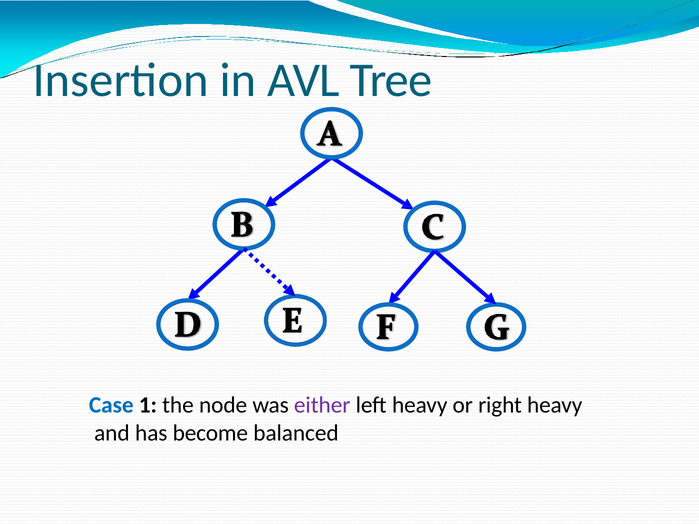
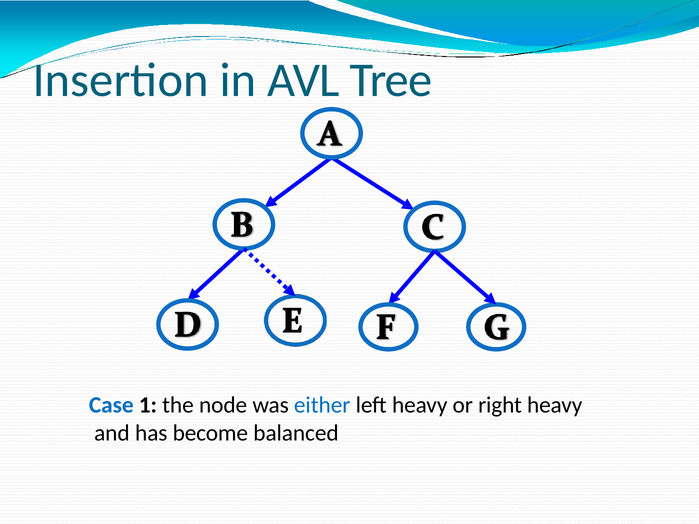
either colour: purple -> blue
